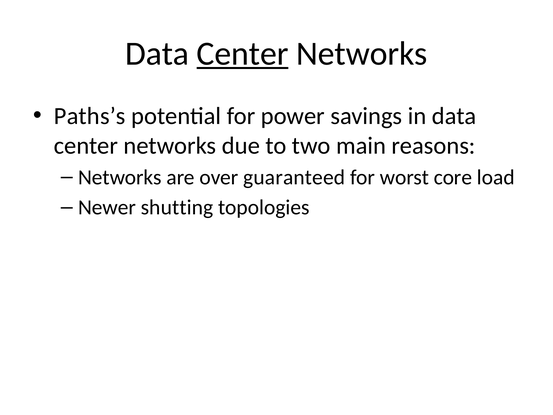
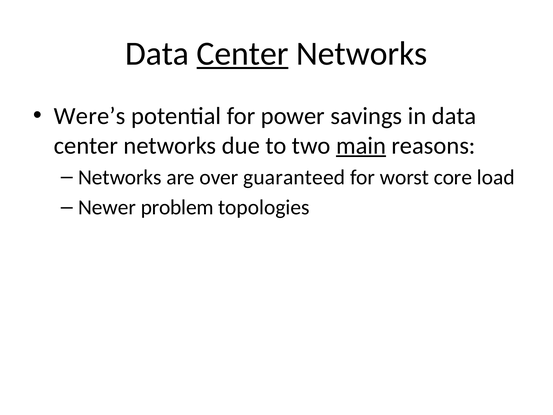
Paths’s: Paths’s -> Were’s
main underline: none -> present
shutting: shutting -> problem
